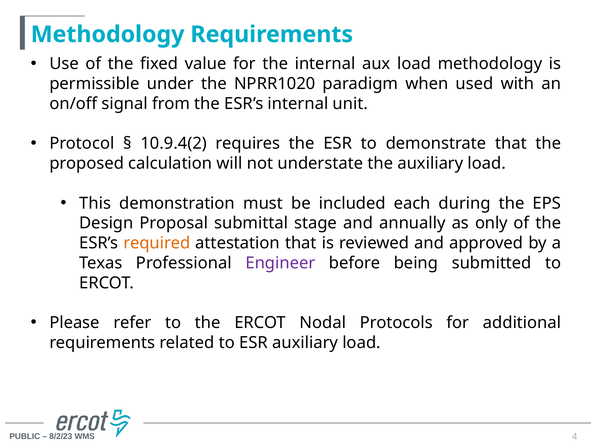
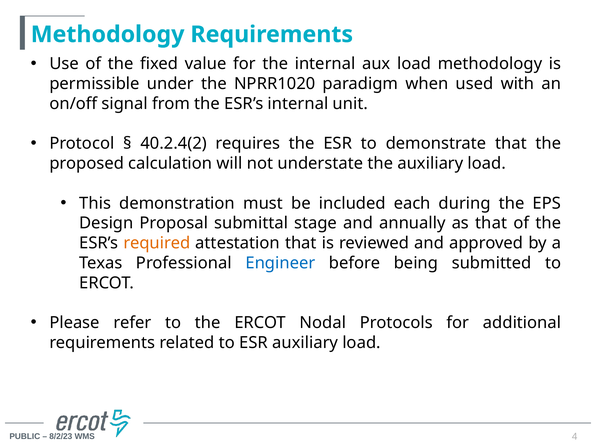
10.9.4(2: 10.9.4(2 -> 40.2.4(2
as only: only -> that
Engineer colour: purple -> blue
